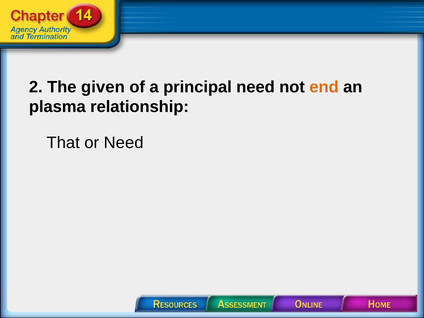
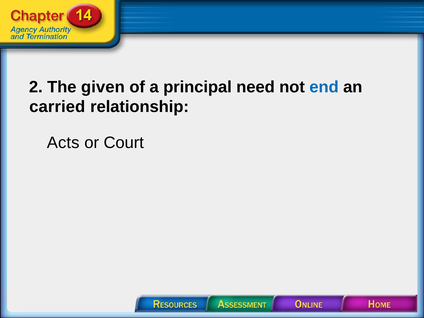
end colour: orange -> blue
plasma: plasma -> carried
That: That -> Acts
or Need: Need -> Court
